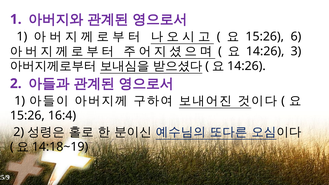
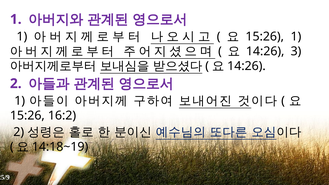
6 at (296, 37): 6 -> 1
16:4: 16:4 -> 16:2
